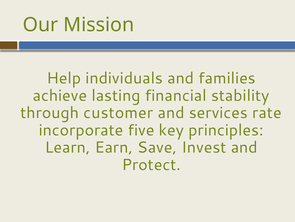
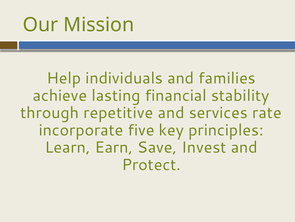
customer: customer -> repetitive
